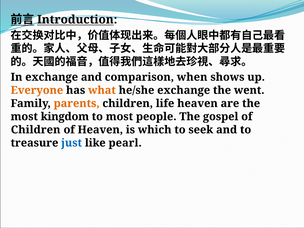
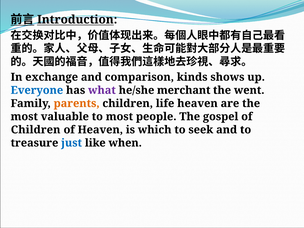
when: when -> kinds
Everyone colour: orange -> blue
what colour: orange -> purple
he/she exchange: exchange -> merchant
kingdom: kingdom -> valuable
pearl: pearl -> when
